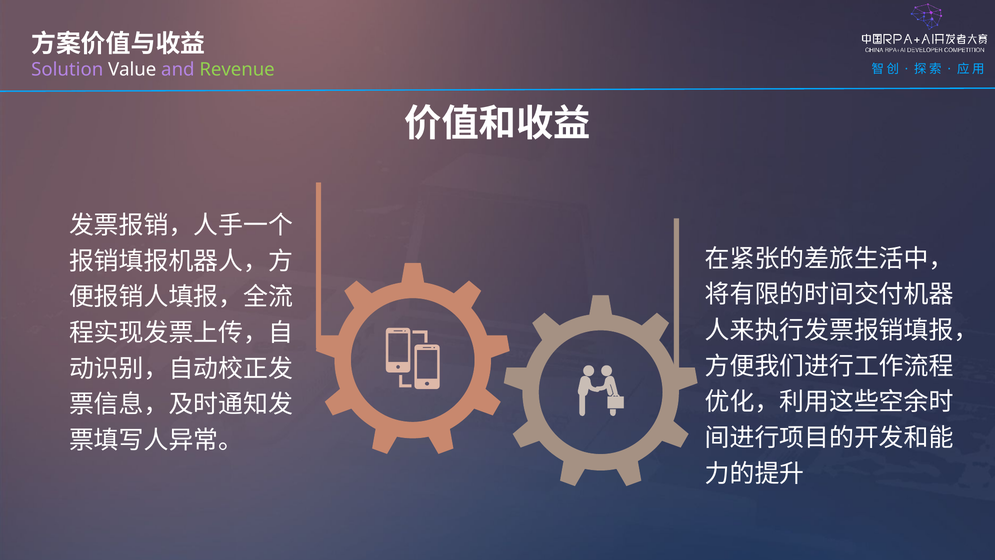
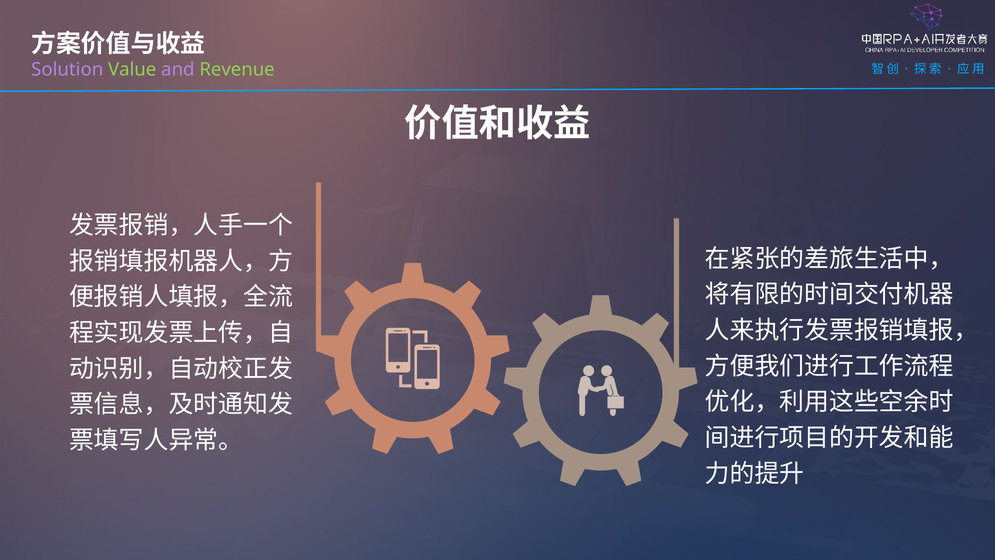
Value colour: white -> light green
